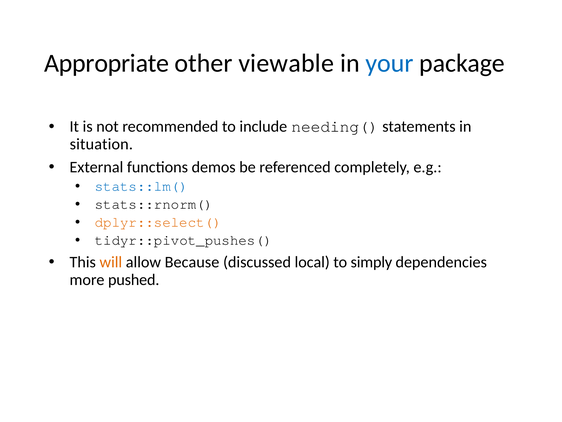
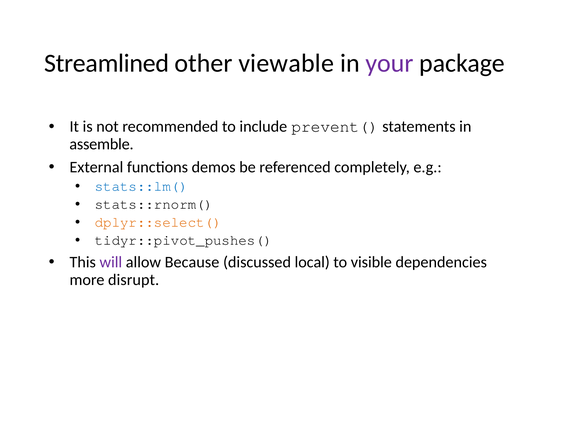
Appropriate: Appropriate -> Streamlined
your colour: blue -> purple
needing(: needing( -> prevent(
situation: situation -> assemble
will colour: orange -> purple
simply: simply -> visible
pushed: pushed -> disrupt
